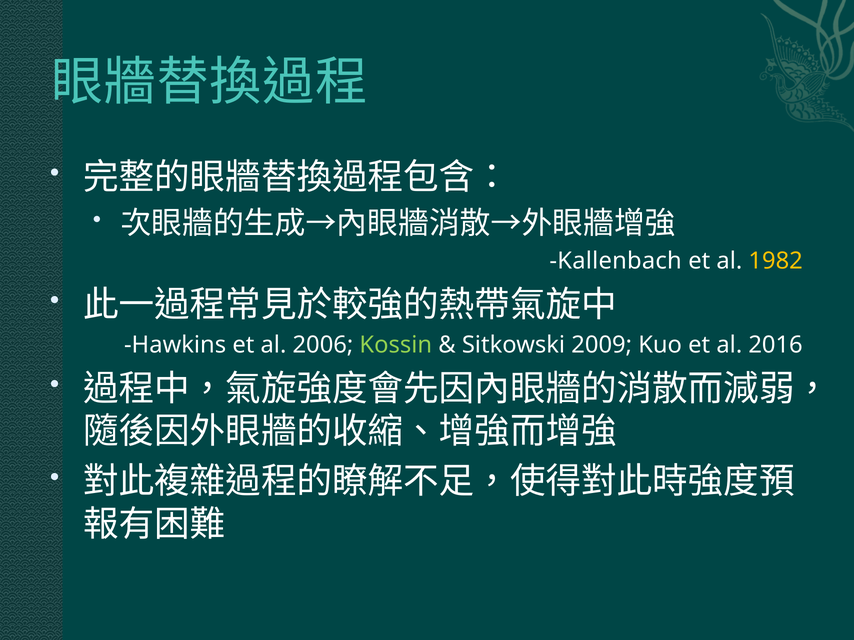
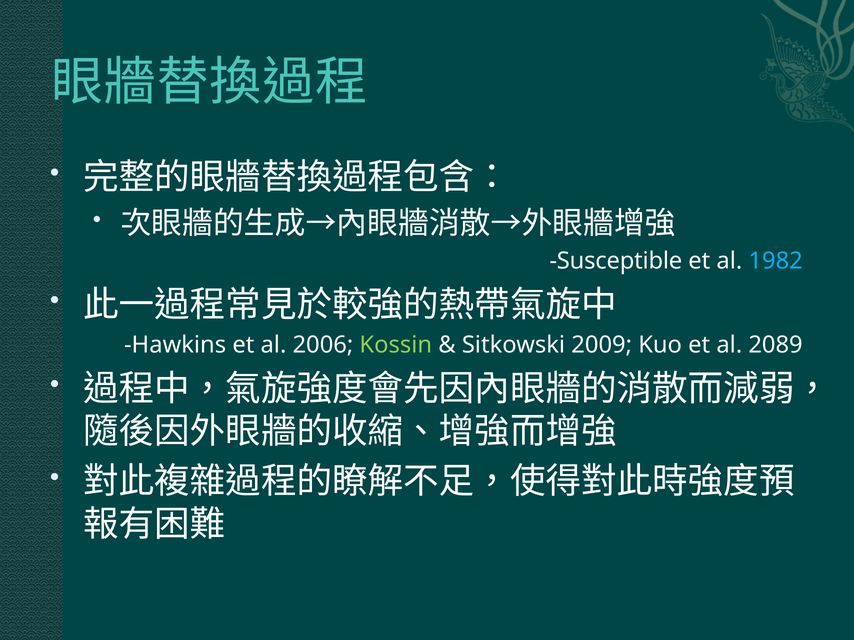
Kallenbach: Kallenbach -> Susceptible
1982 colour: yellow -> light blue
2016: 2016 -> 2089
